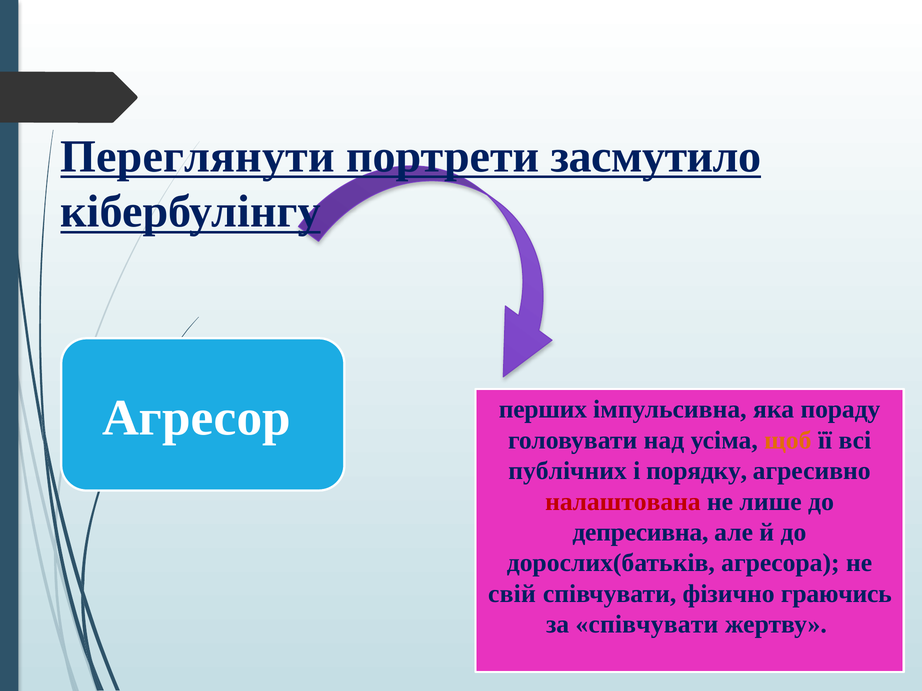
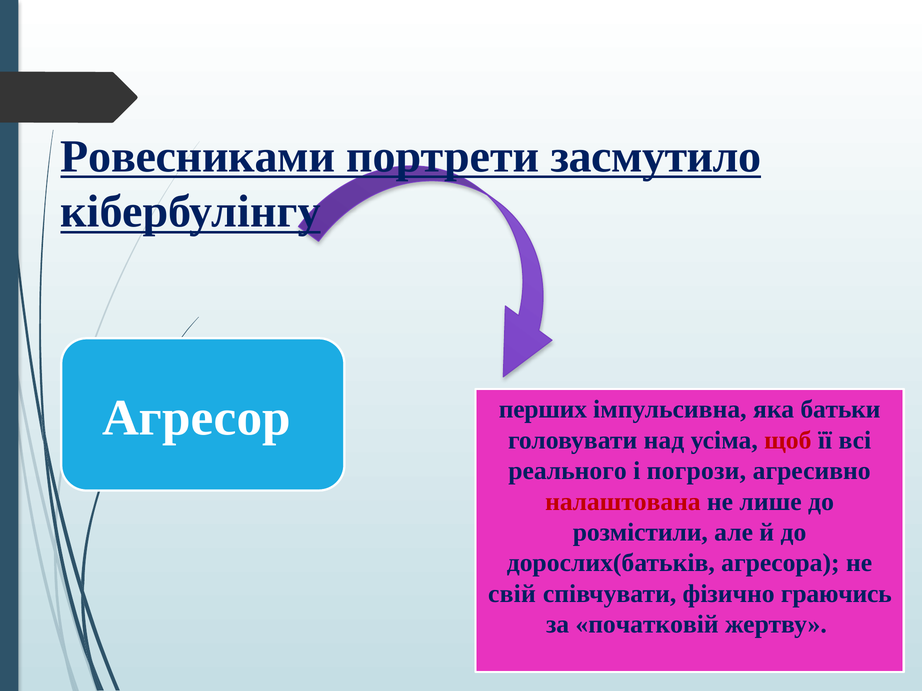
Переглянути: Переглянути -> Ровесниками
пораду: пораду -> батьки
щоб colour: orange -> red
публічних: публічних -> реального
порядку: порядку -> погрози
депресивна: депресивна -> розмістили
за співчувати: співчувати -> початковій
